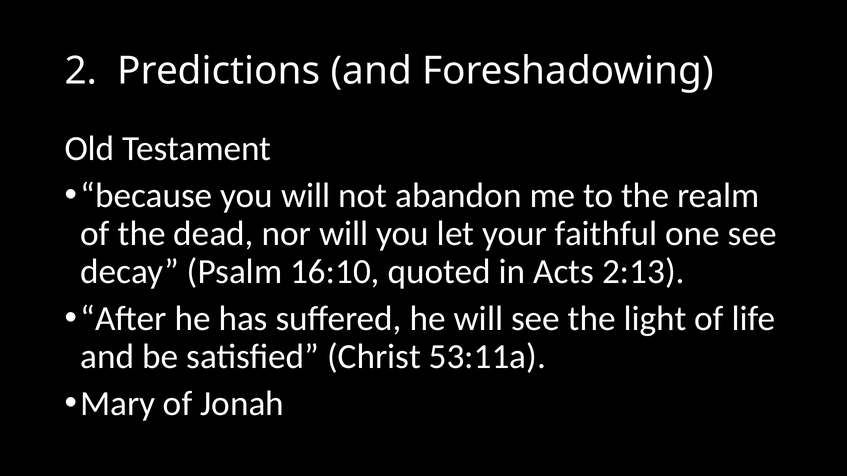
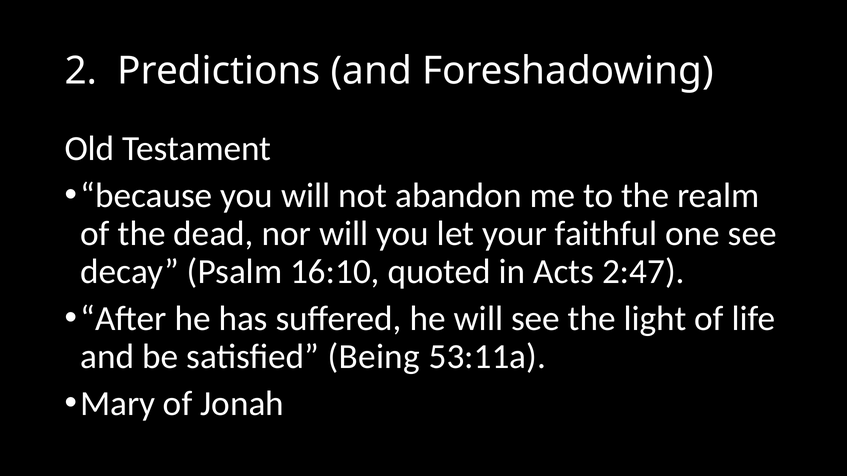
2:13: 2:13 -> 2:47
Christ: Christ -> Being
